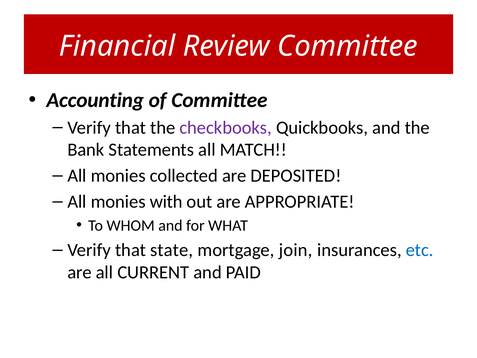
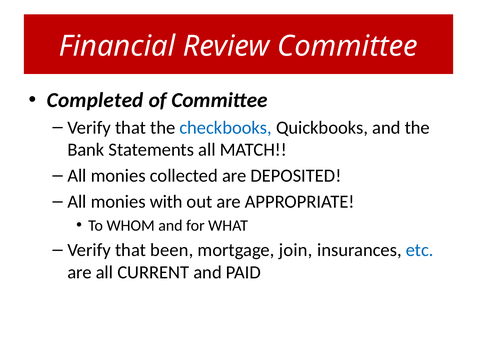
Accounting: Accounting -> Completed
checkbooks colour: purple -> blue
state: state -> been
